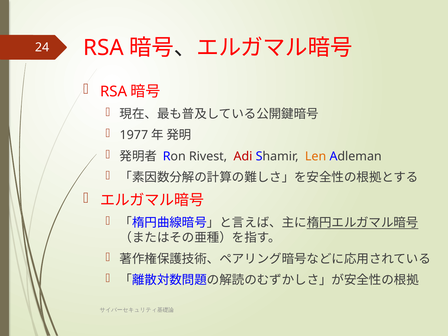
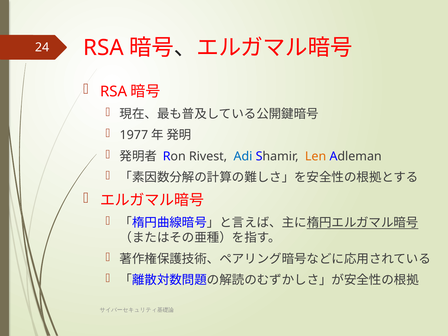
Adi colour: red -> blue
